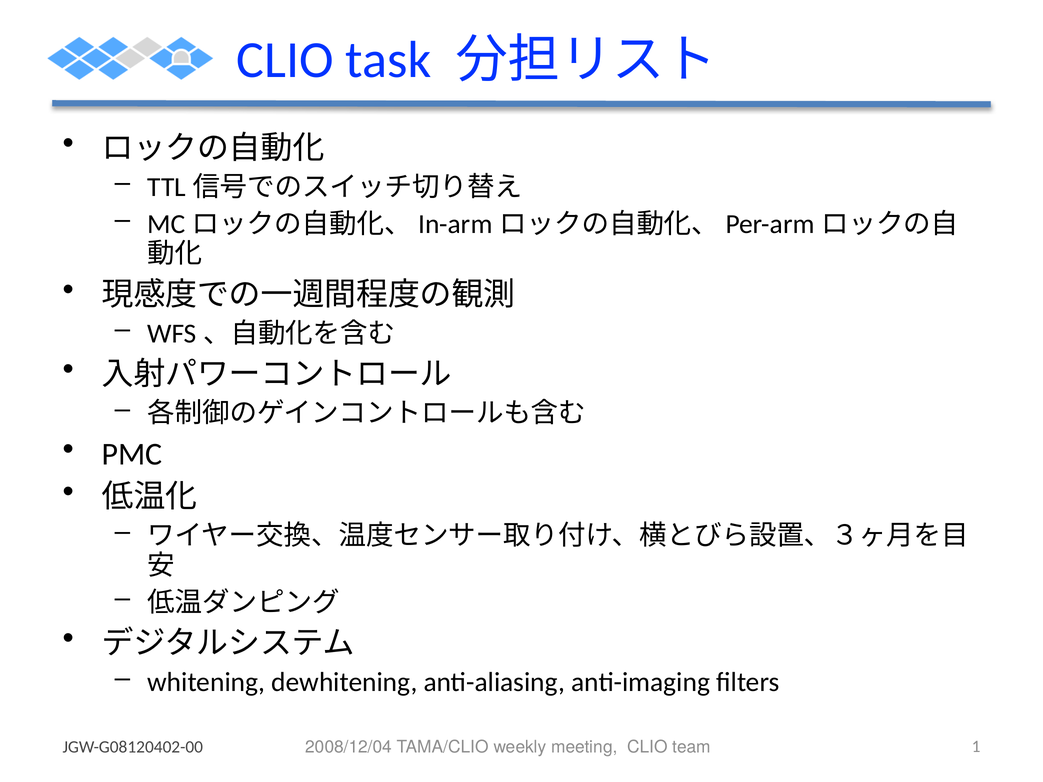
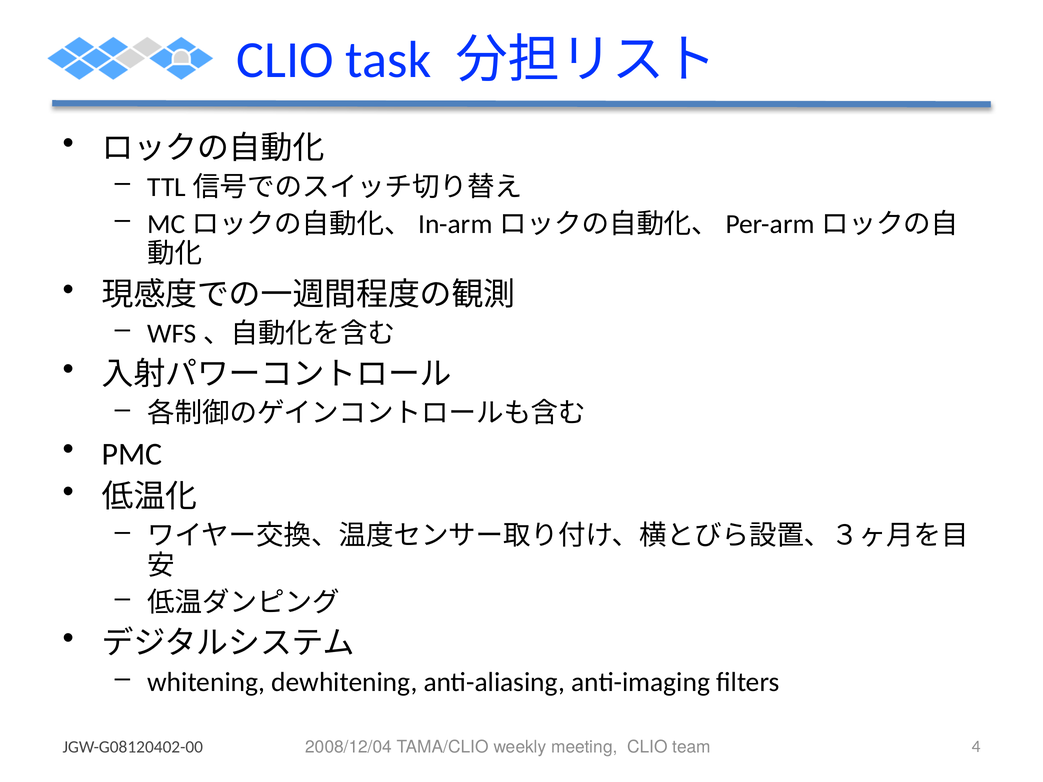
1: 1 -> 4
